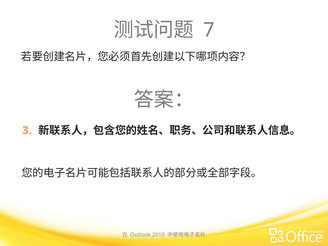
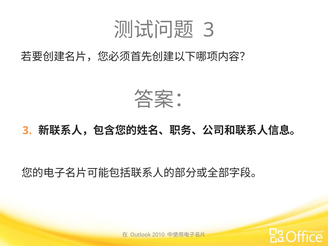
7 at (209, 30): 7 -> 3
